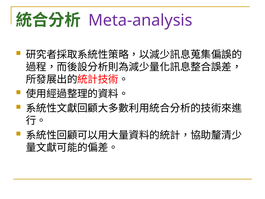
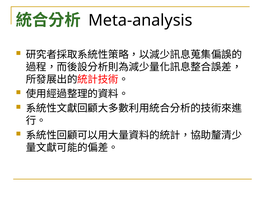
Meta-analysis colour: purple -> black
